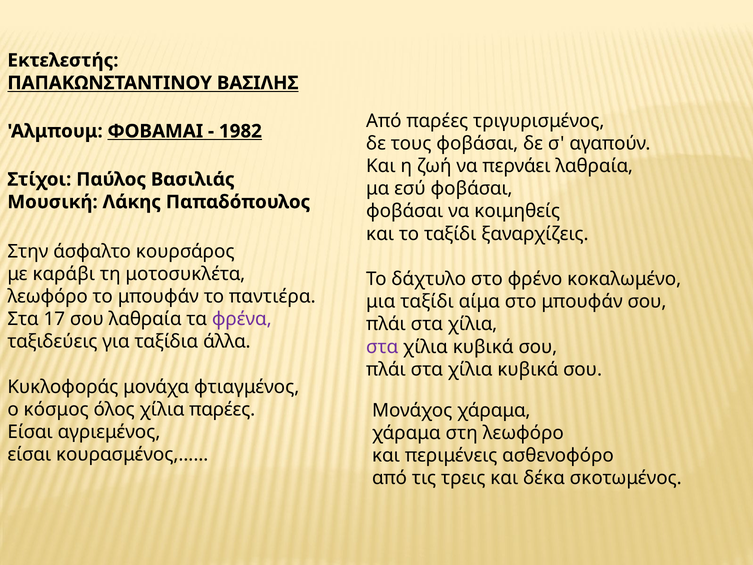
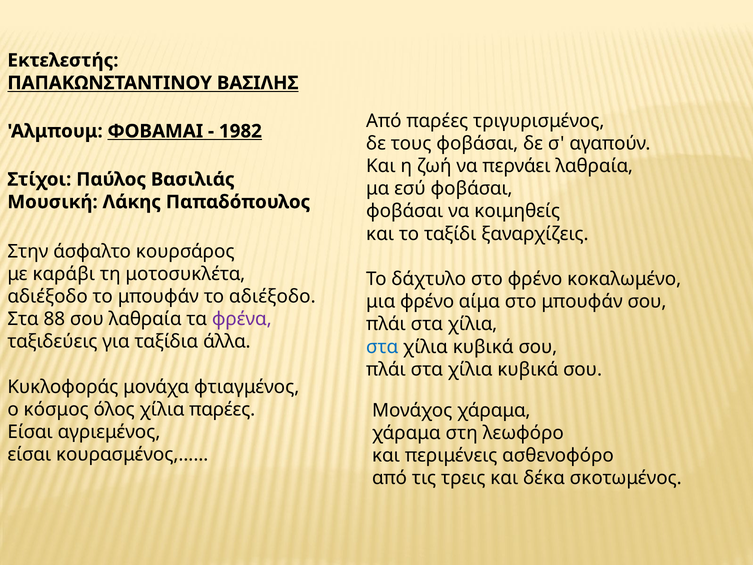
λεωφόρο at (48, 296): λεωφόρο -> αδιέξοδο
το παντιέρα: παντιέρα -> αδιέξοδο
μια ταξίδι: ταξίδι -> φρένο
17: 17 -> 88
στα at (382, 347) colour: purple -> blue
